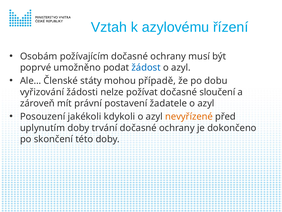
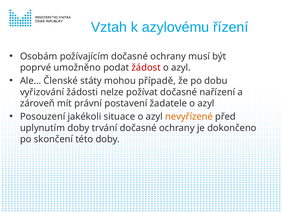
žádost colour: blue -> red
sloučení: sloučení -> nařízení
kdykoli: kdykoli -> situace
